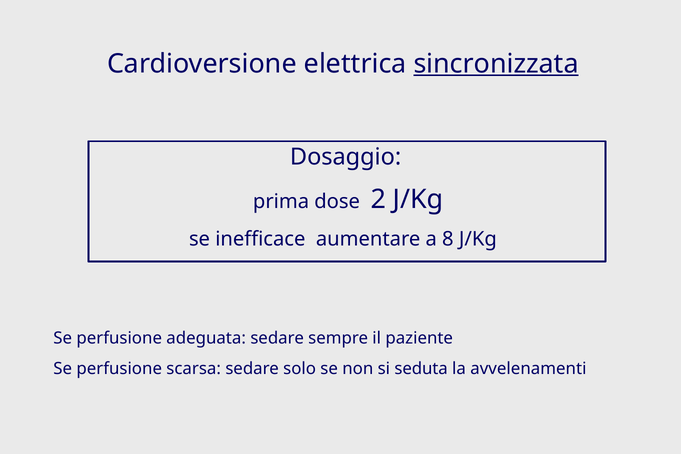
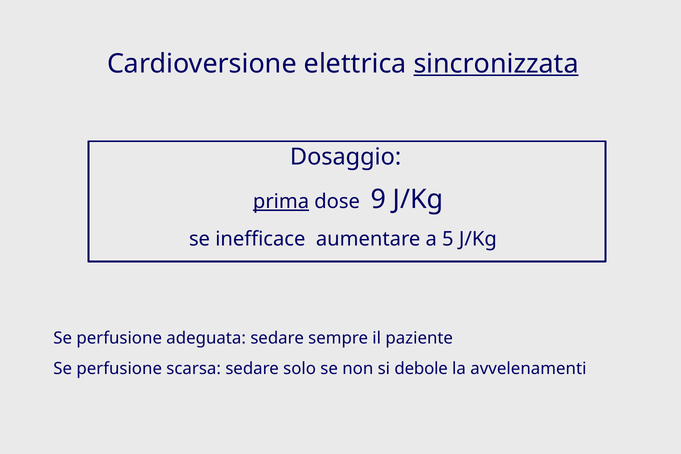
prima underline: none -> present
2: 2 -> 9
8: 8 -> 5
seduta: seduta -> debole
